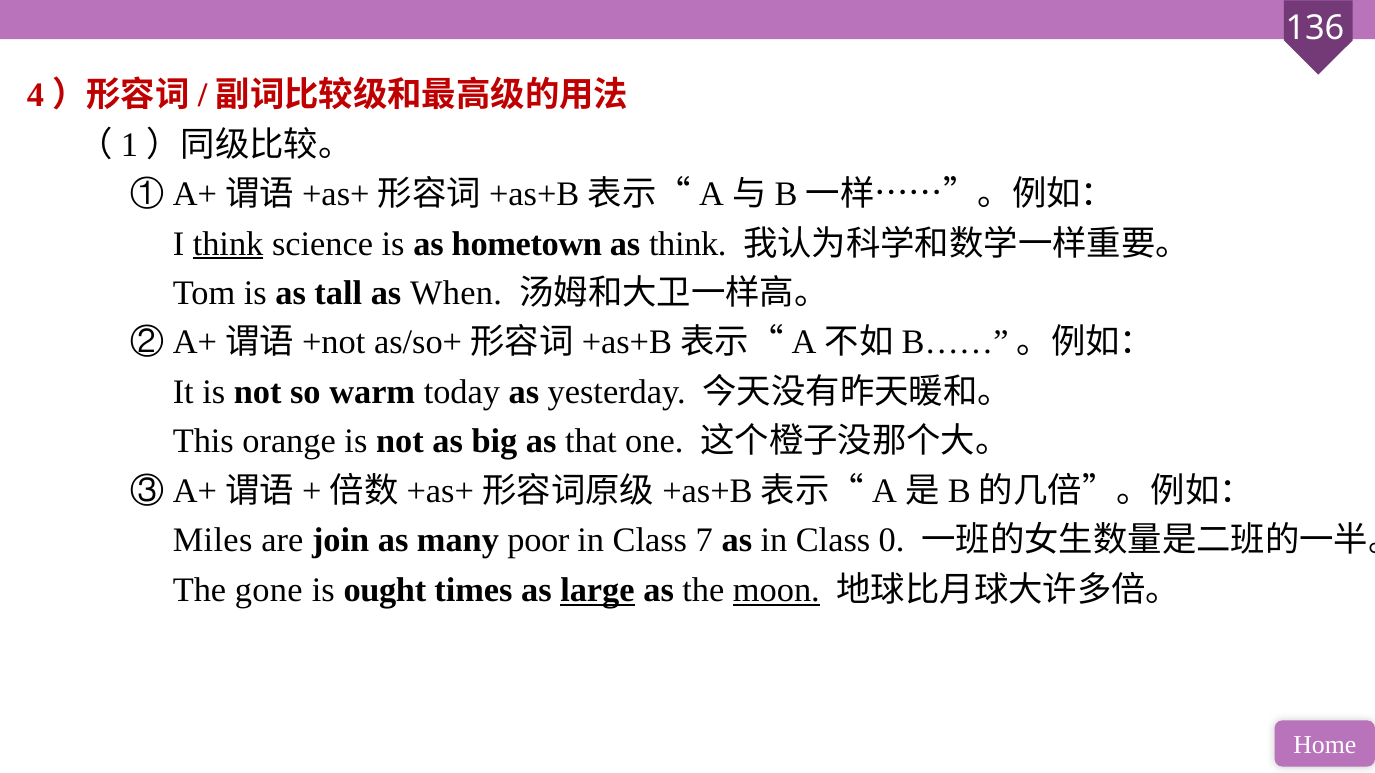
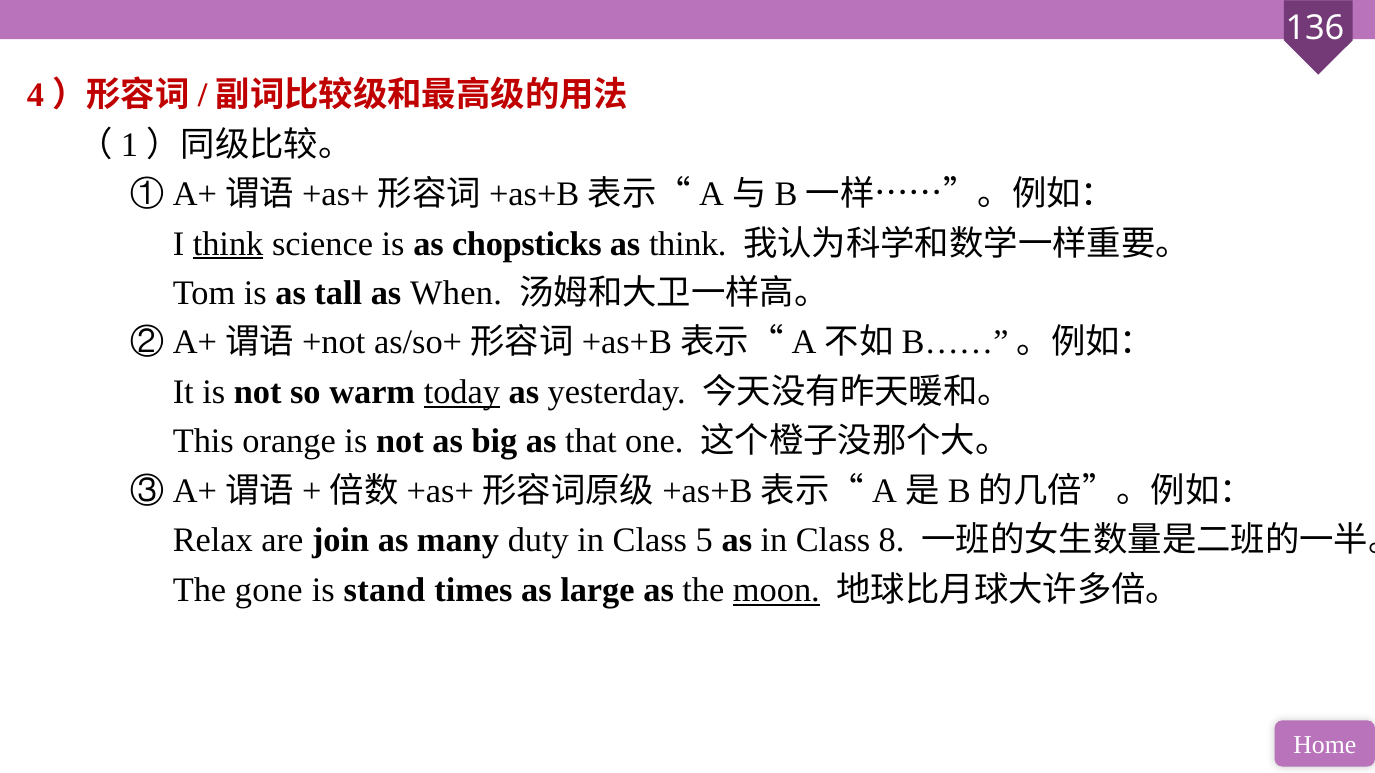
hometown: hometown -> chopsticks
today underline: none -> present
Miles: Miles -> Relax
poor: poor -> duty
7: 7 -> 5
0: 0 -> 8
ought: ought -> stand
large underline: present -> none
